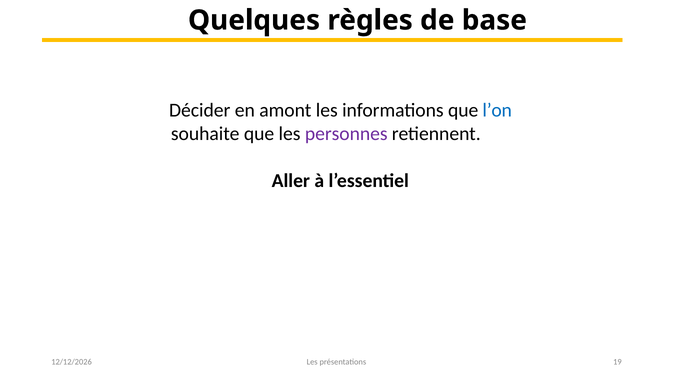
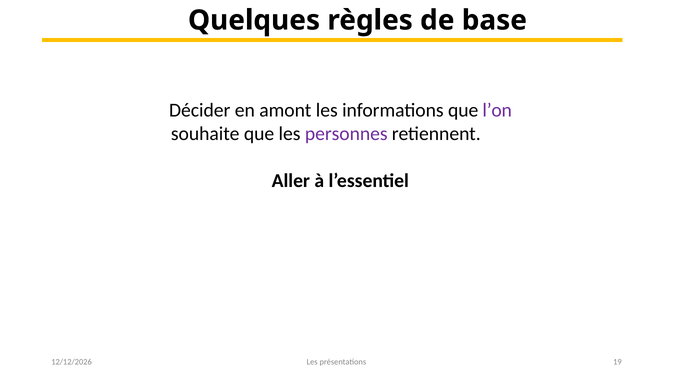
l’on colour: blue -> purple
